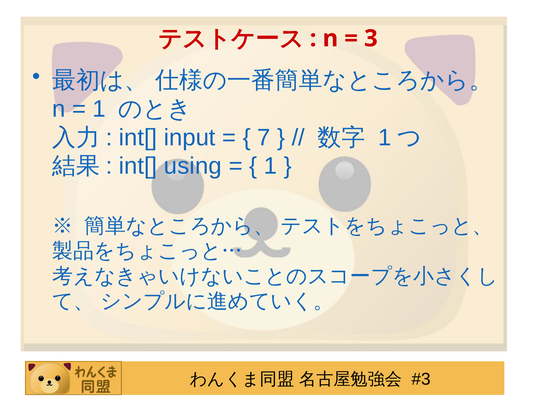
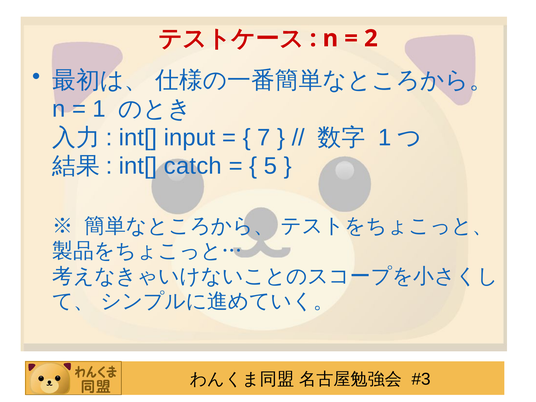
3: 3 -> 2
using: using -> catch
1 at (270, 166): 1 -> 5
